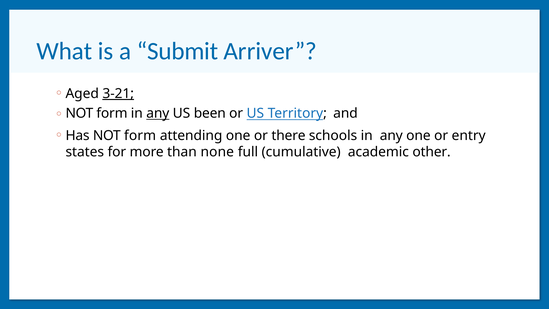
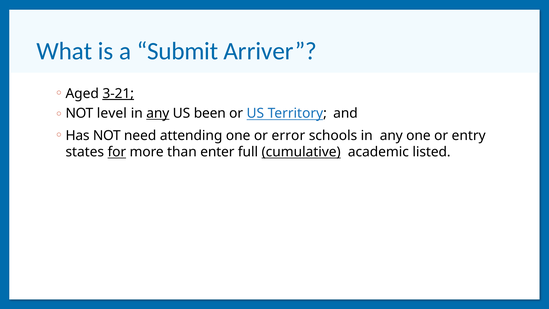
form at (112, 113): form -> level
Has NOT form: form -> need
there: there -> error
for underline: none -> present
none: none -> enter
cumulative underline: none -> present
other: other -> listed
